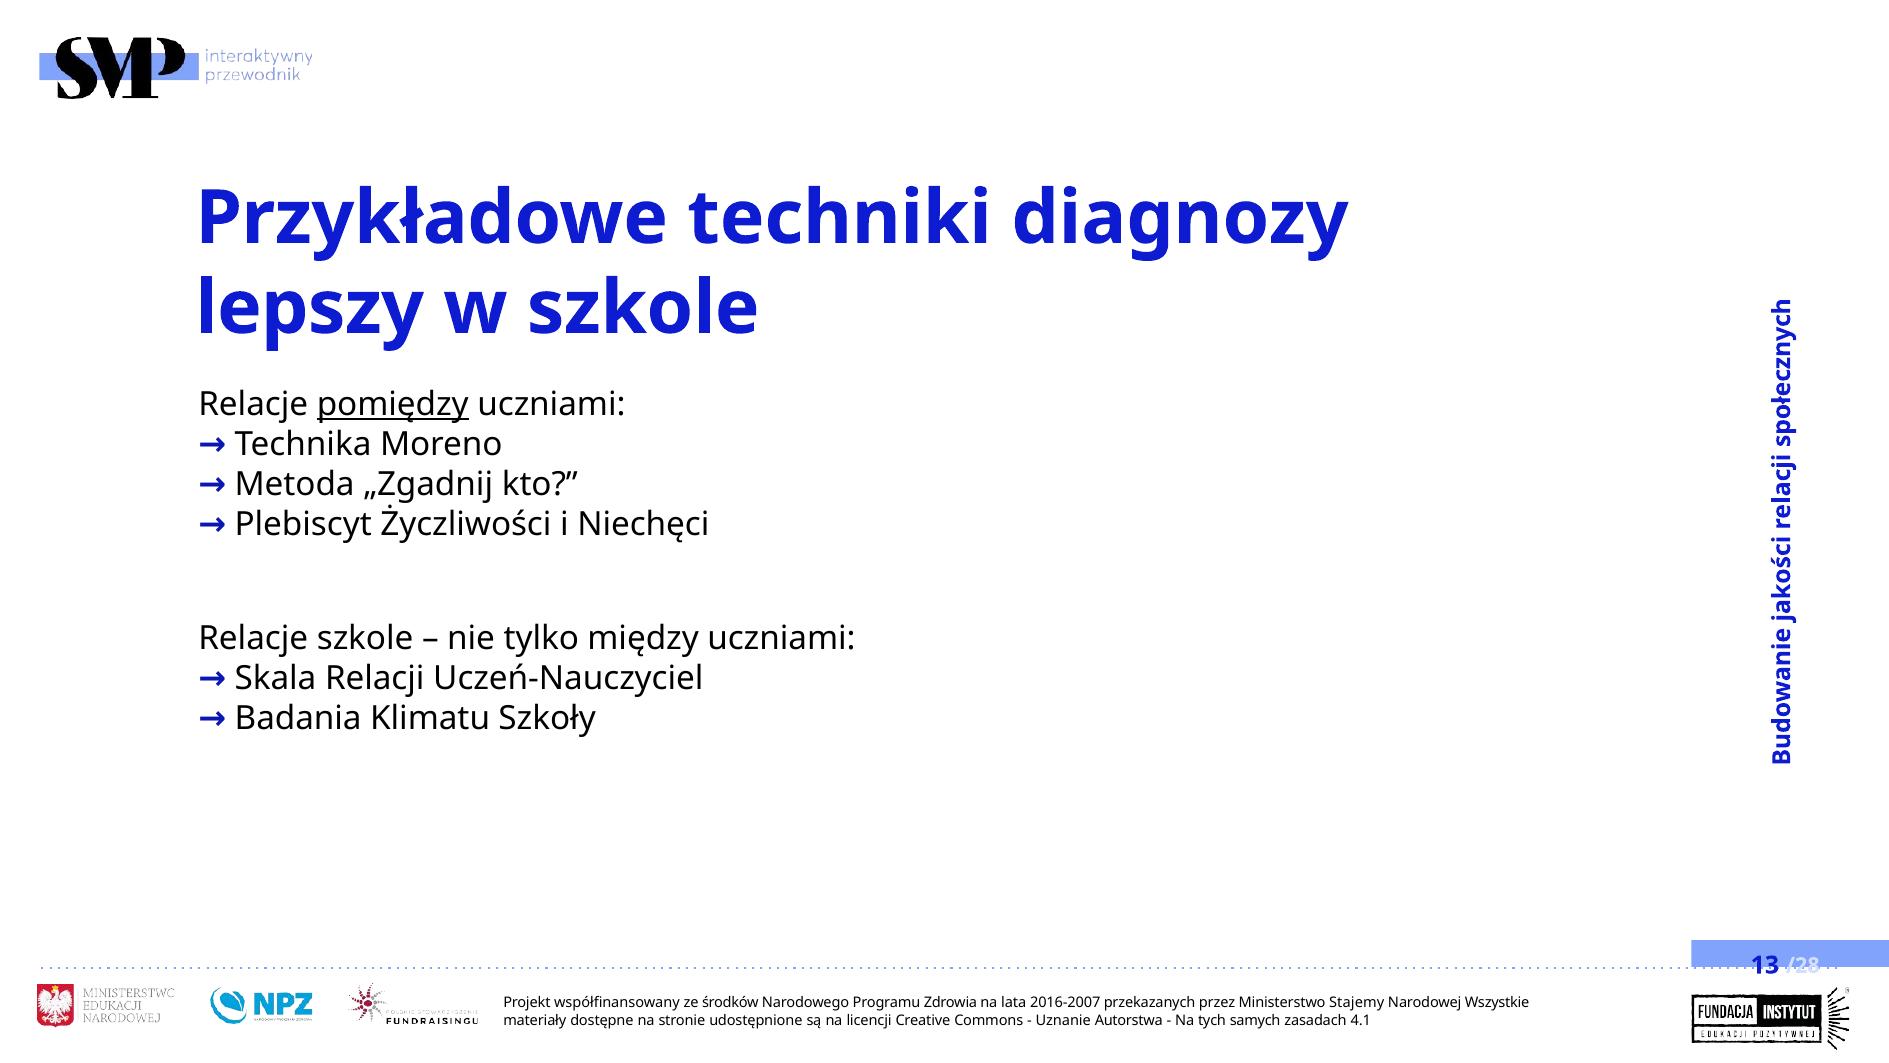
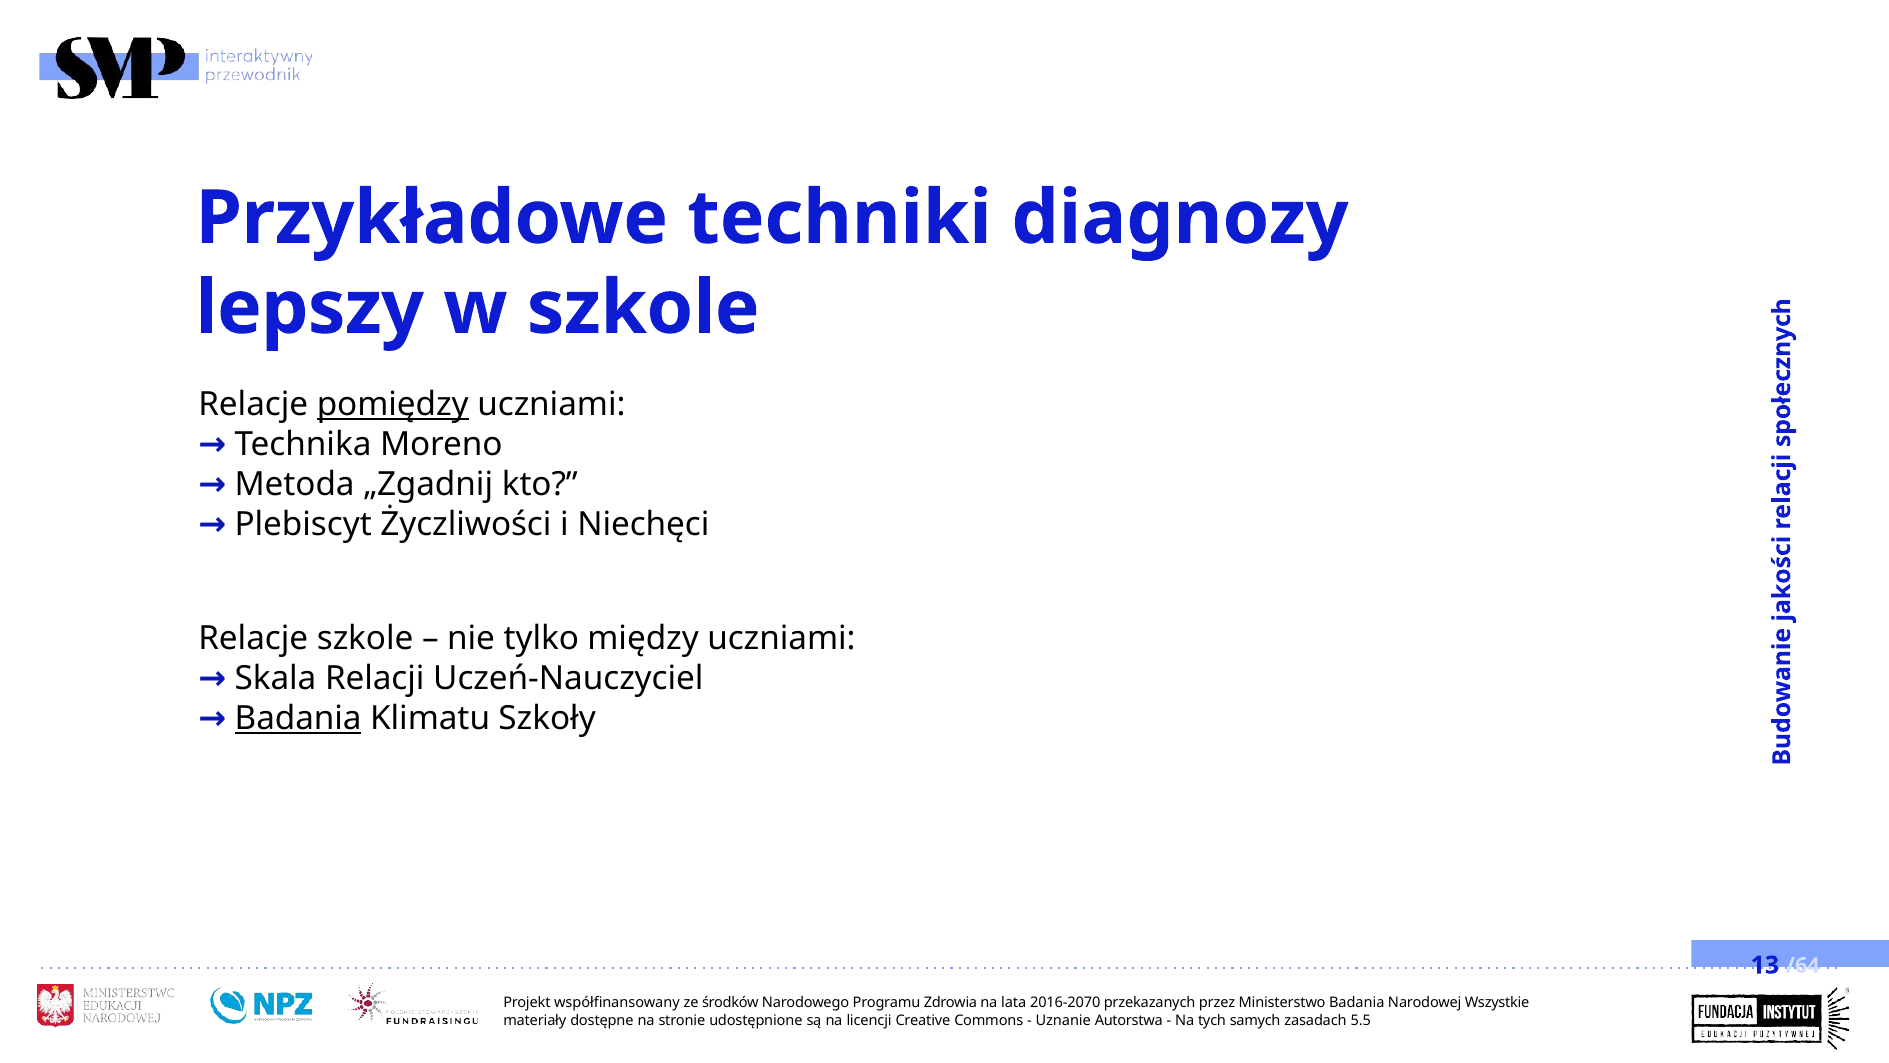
Badania at (298, 719) underline: none -> present
/28: /28 -> /64
2016-2007: 2016-2007 -> 2016-2070
Ministerstwo Stajemy: Stajemy -> Badania
4.1: 4.1 -> 5.5
